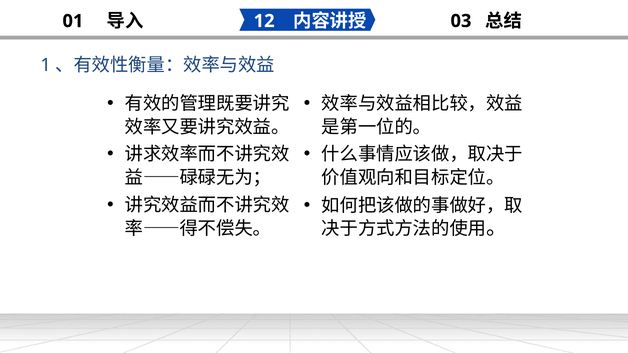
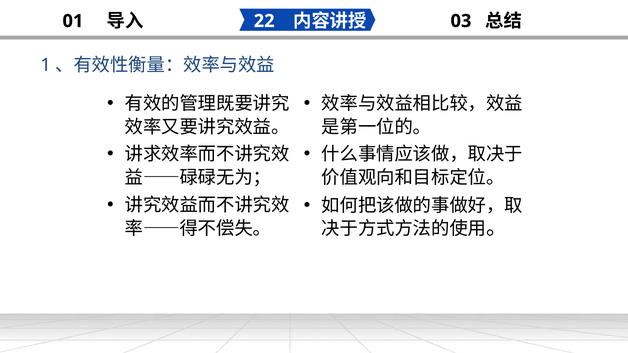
12: 12 -> 22
